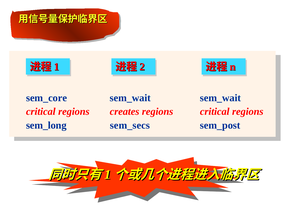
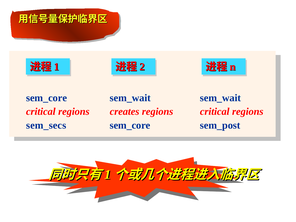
sem_long: sem_long -> sem_secs
sem_secs at (130, 125): sem_secs -> sem_core
